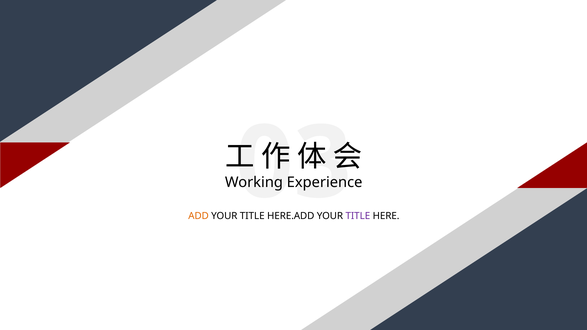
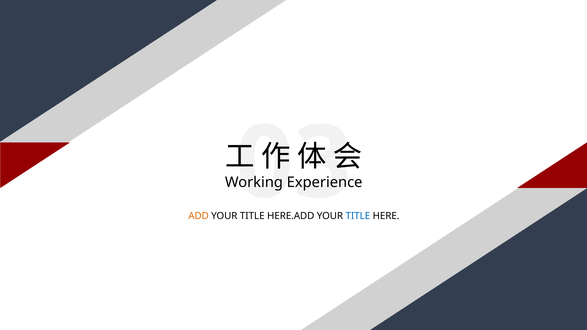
TITLE at (358, 216) colour: purple -> blue
